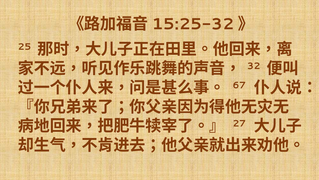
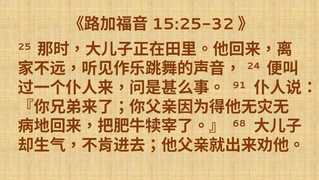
32: 32 -> 24
67: 67 -> 91
27: 27 -> 68
